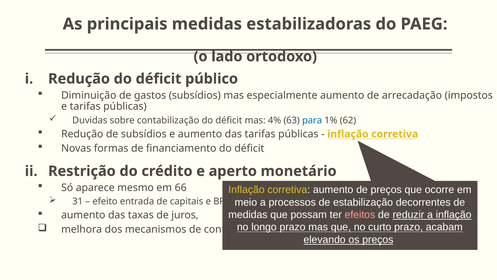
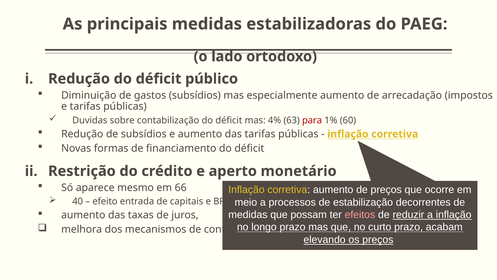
para colour: blue -> red
62: 62 -> 60
31: 31 -> 40
